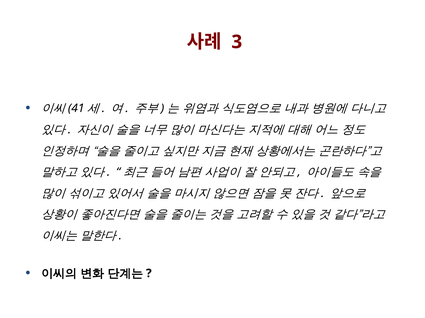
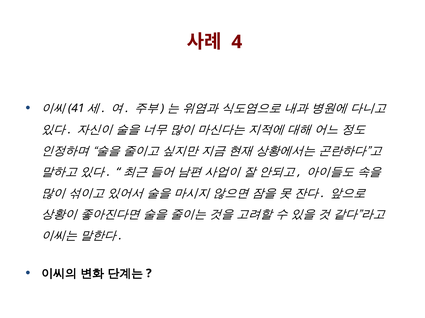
3: 3 -> 4
